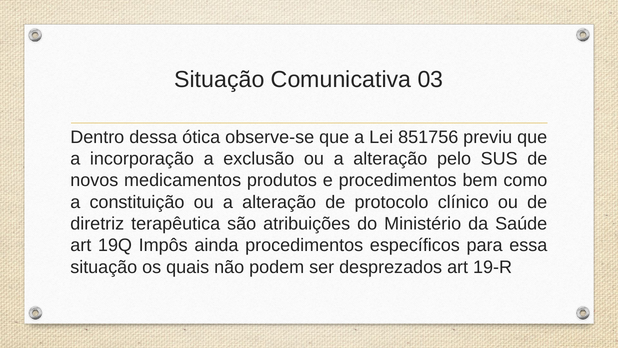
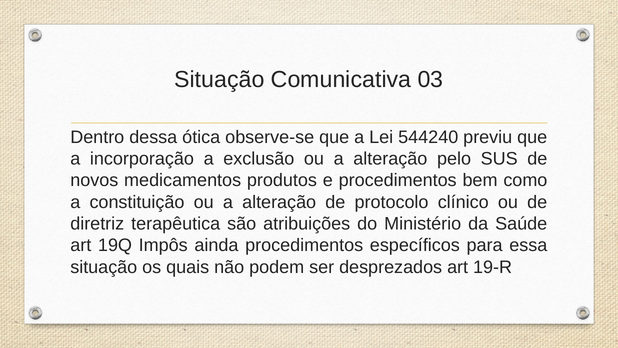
851756: 851756 -> 544240
